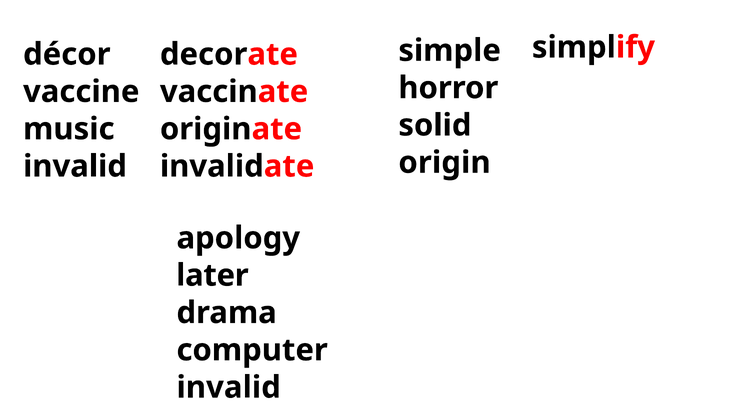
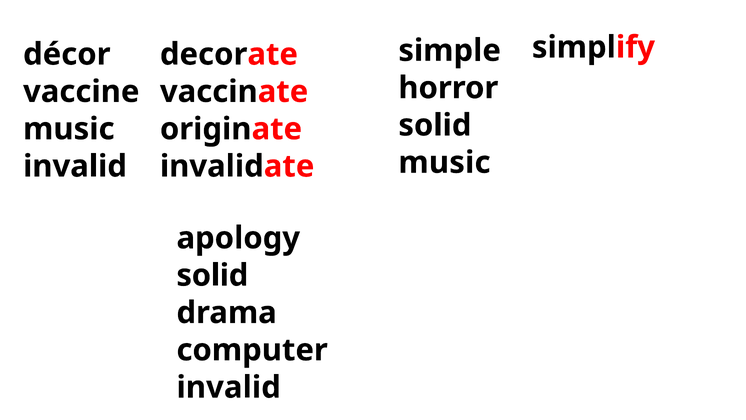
origin at (445, 162): origin -> music
later at (212, 275): later -> solid
